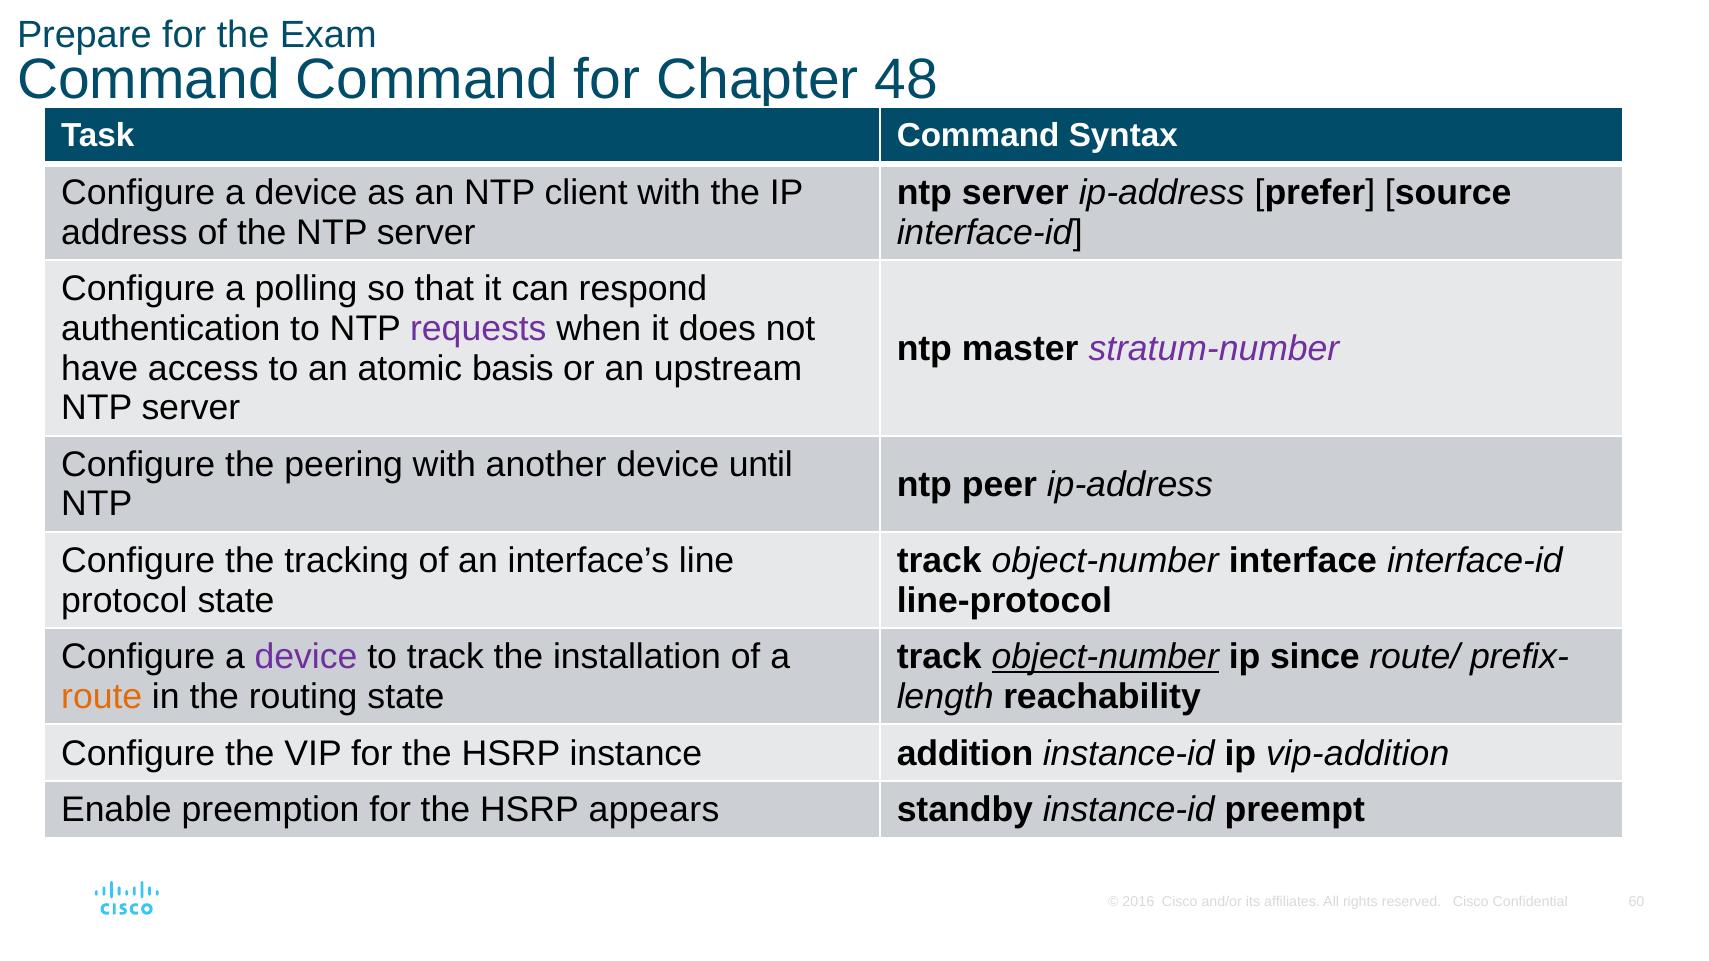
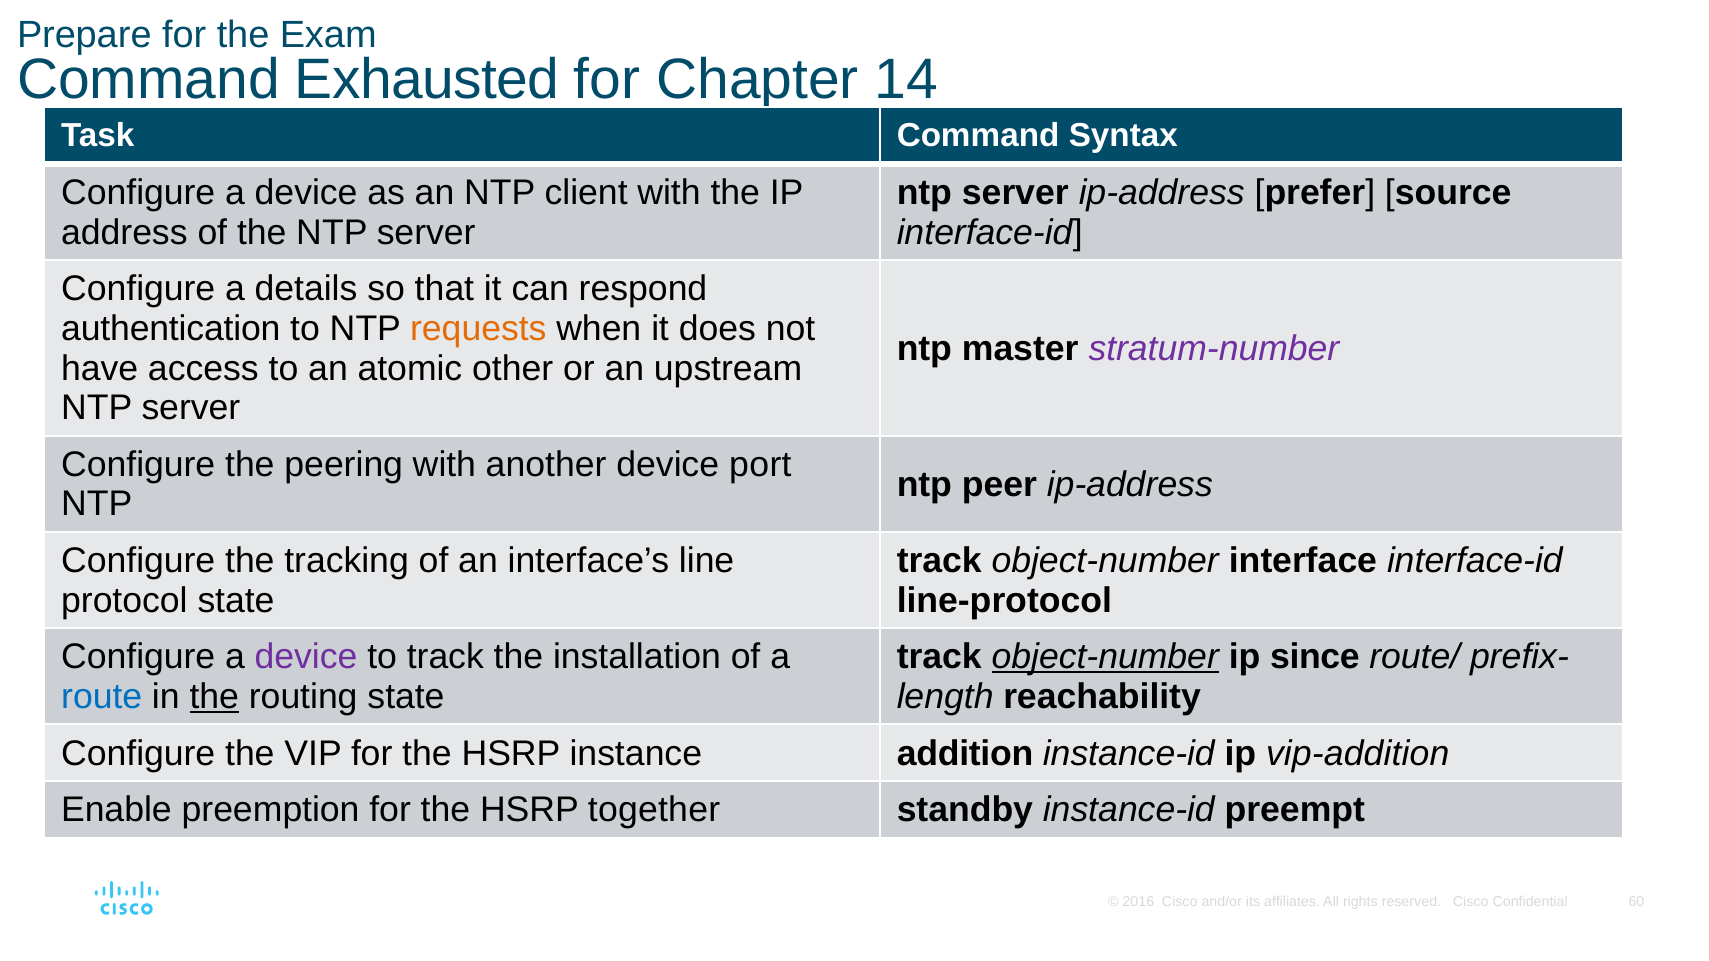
Command Command: Command -> Exhausted
48: 48 -> 14
polling: polling -> details
requests colour: purple -> orange
basis: basis -> other
until: until -> port
route colour: orange -> blue
the at (214, 697) underline: none -> present
appears: appears -> together
